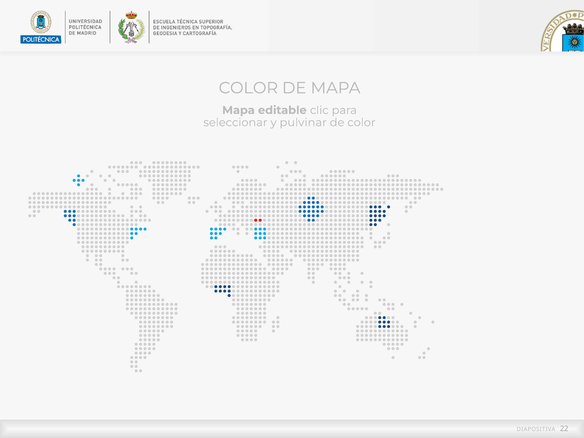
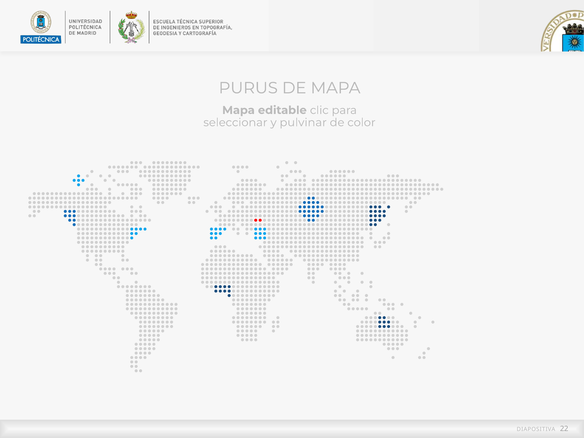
COLOR at (248, 88): COLOR -> PURUS
